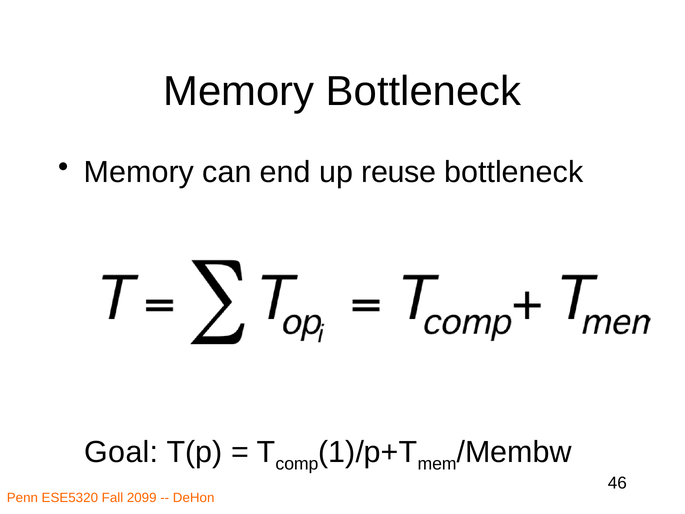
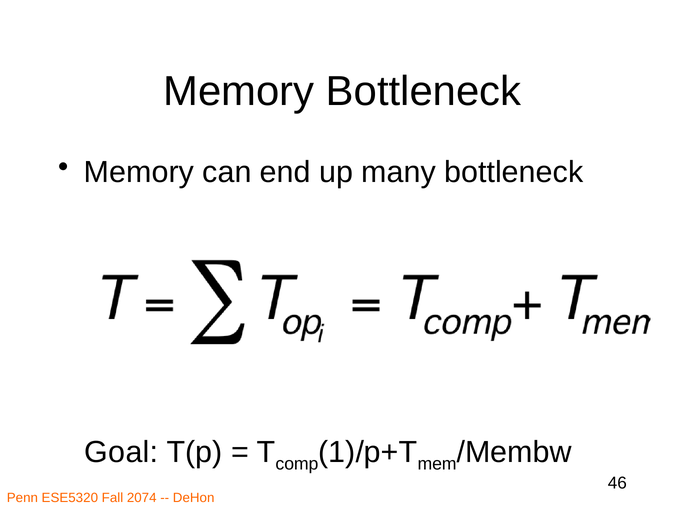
reuse: reuse -> many
2099: 2099 -> 2074
